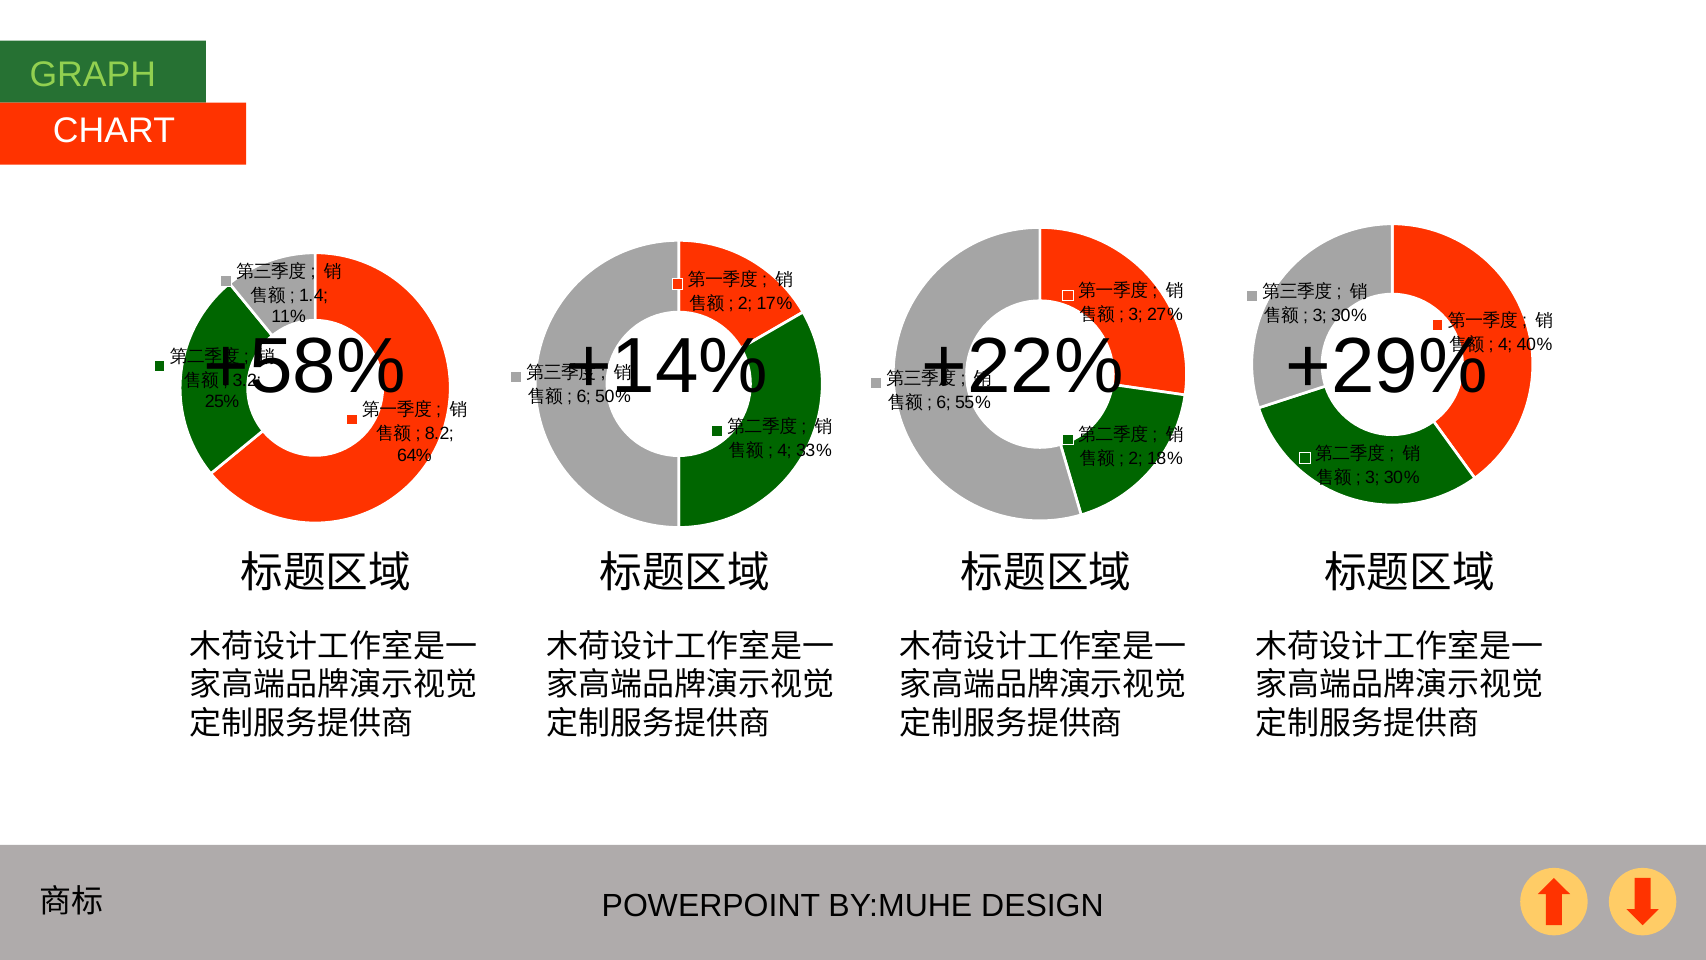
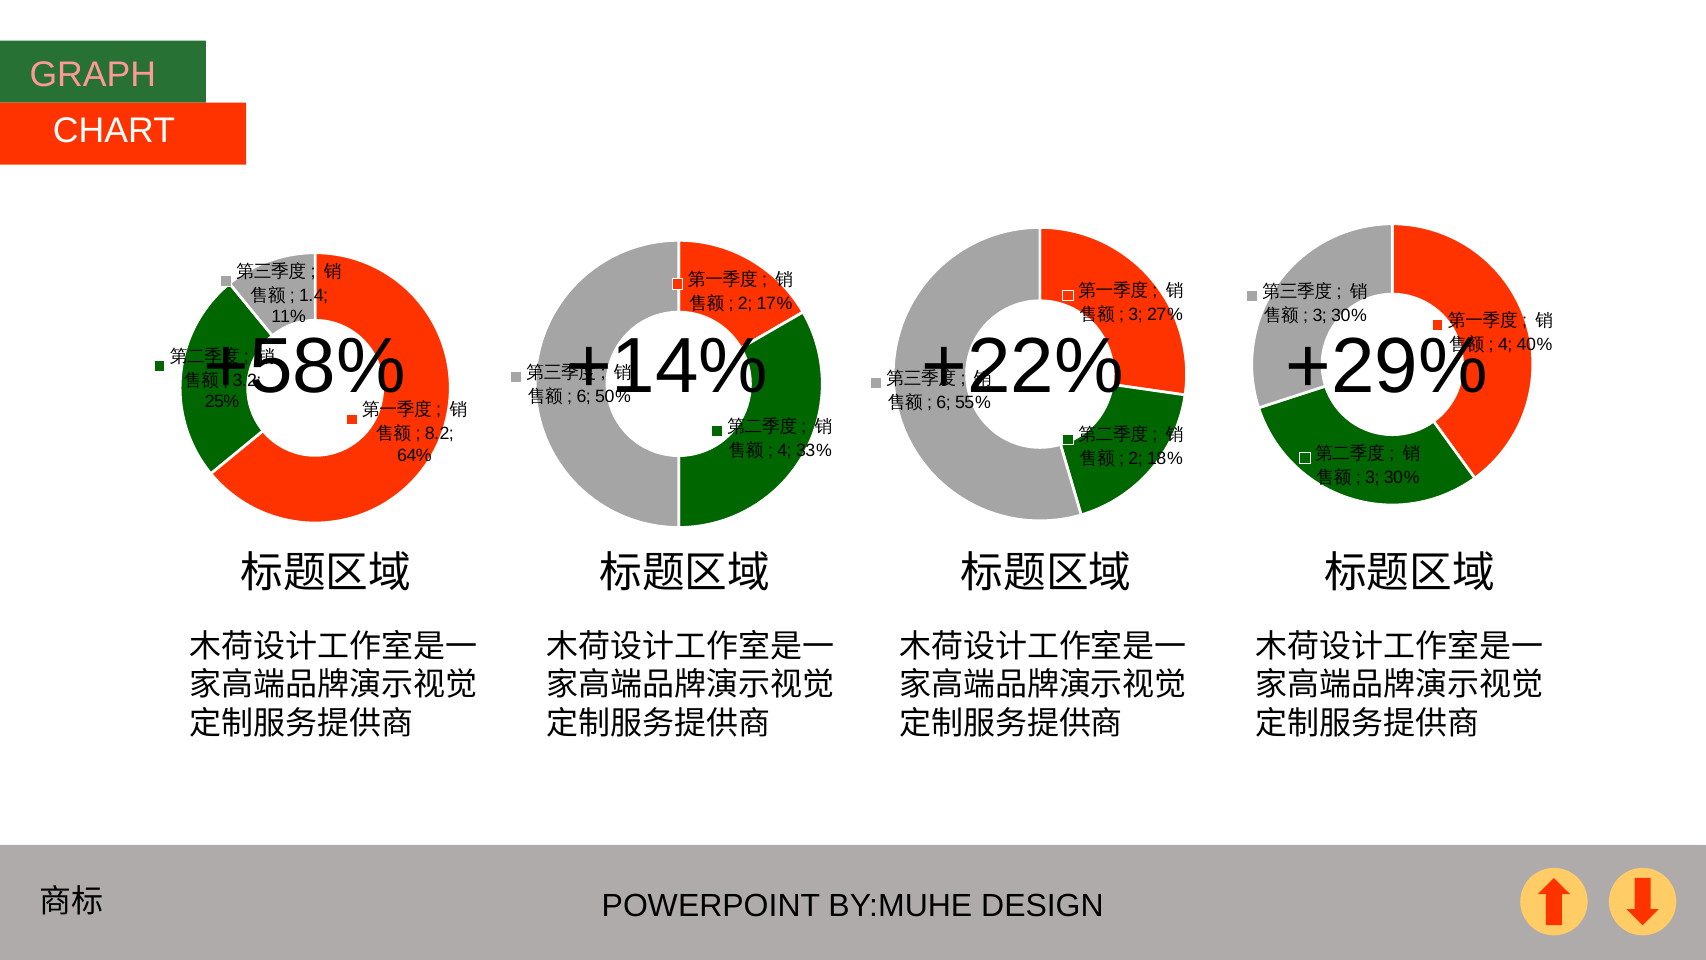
GRAPH colour: light green -> pink
